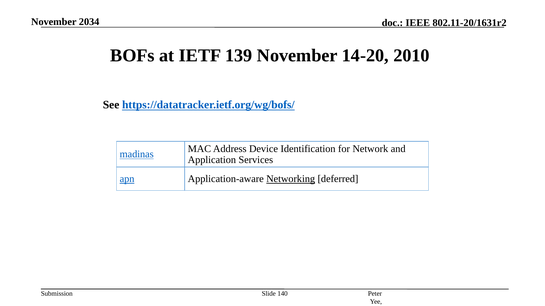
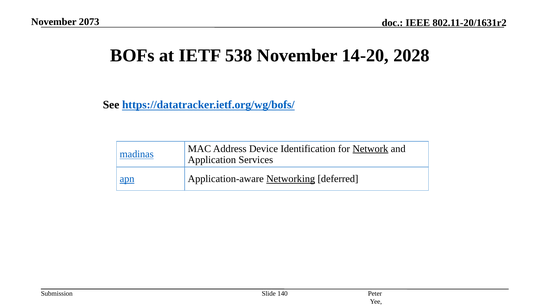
2034: 2034 -> 2073
139: 139 -> 538
2010: 2010 -> 2028
Network underline: none -> present
